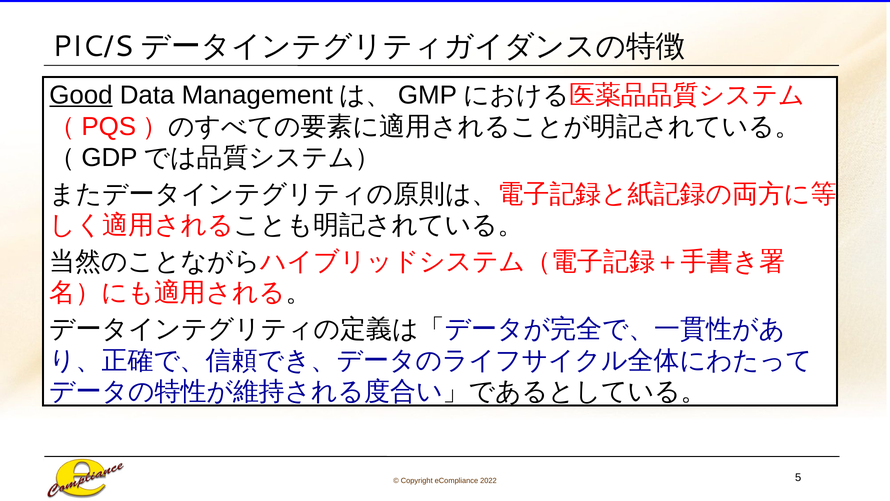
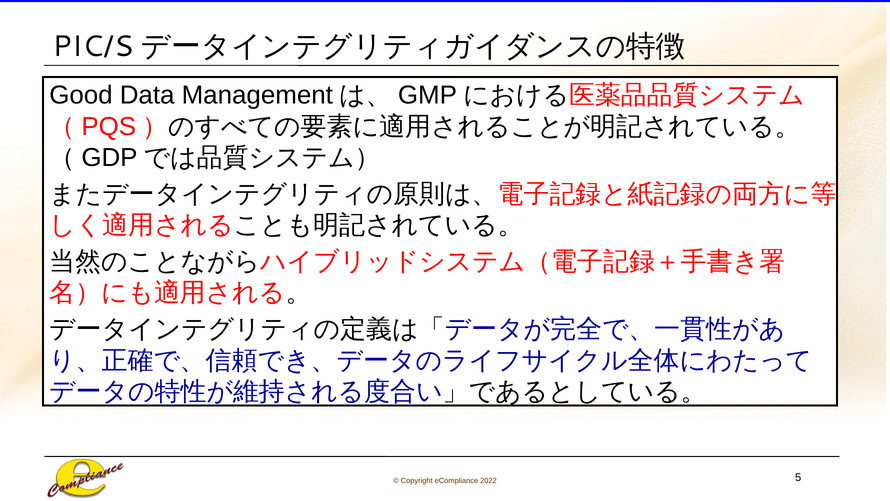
Good underline: present -> none
